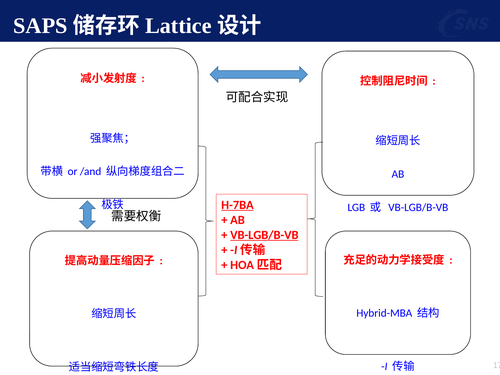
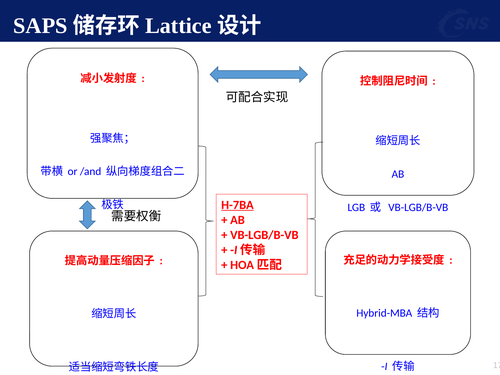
VB-LGB/B-VB at (264, 235) underline: present -> none
